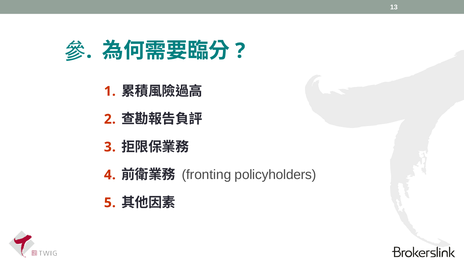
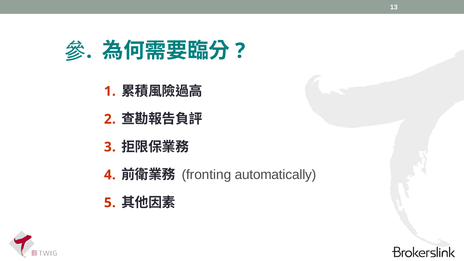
policyholders: policyholders -> automatically
